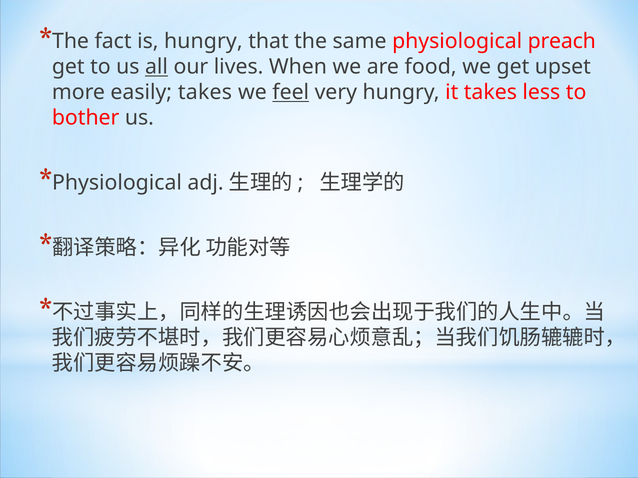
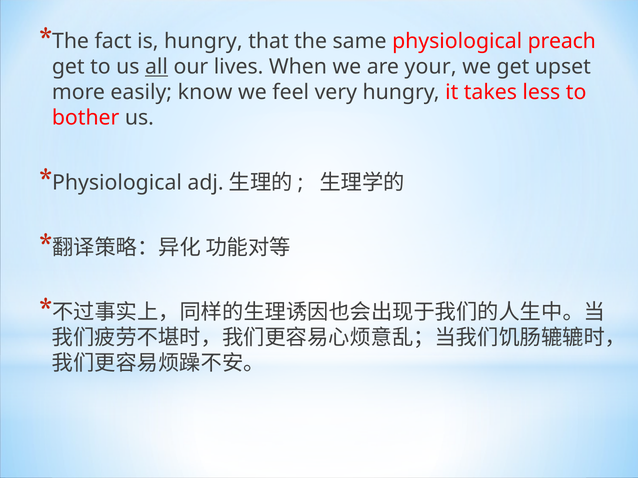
food: food -> your
easily takes: takes -> know
feel underline: present -> none
